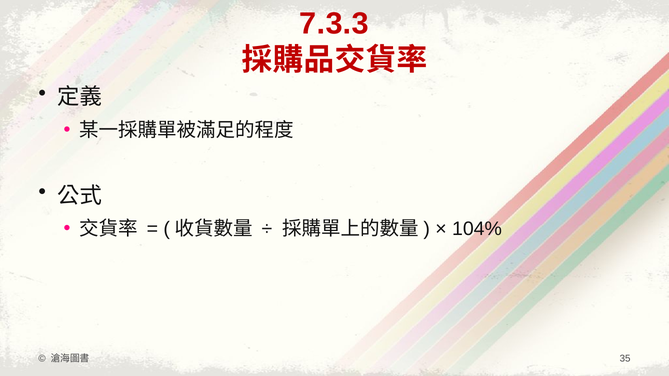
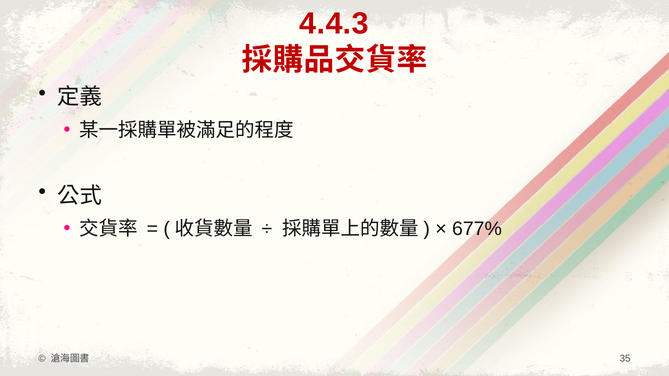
7.3.3: 7.3.3 -> 4.4.3
104%: 104% -> 677%
